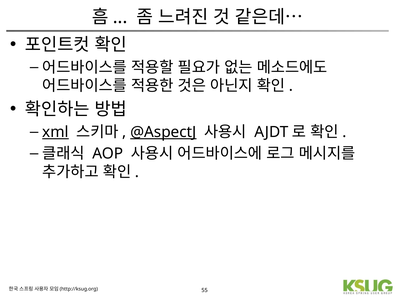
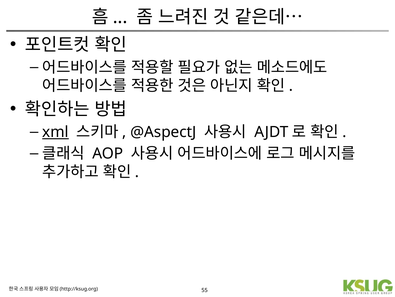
@AspectJ underline: present -> none
